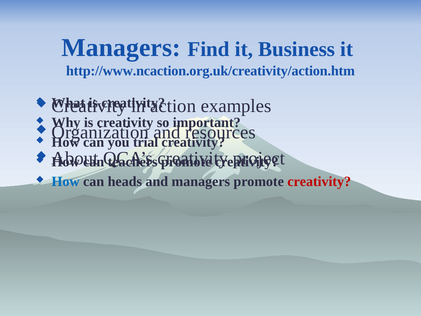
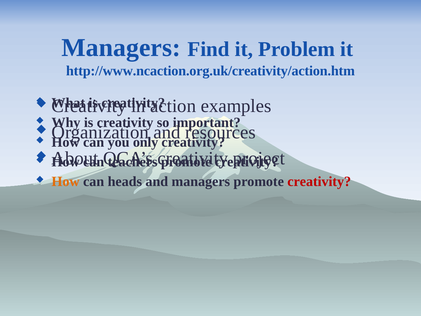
Business: Business -> Problem
trial: trial -> only
How at (66, 181) colour: blue -> orange
